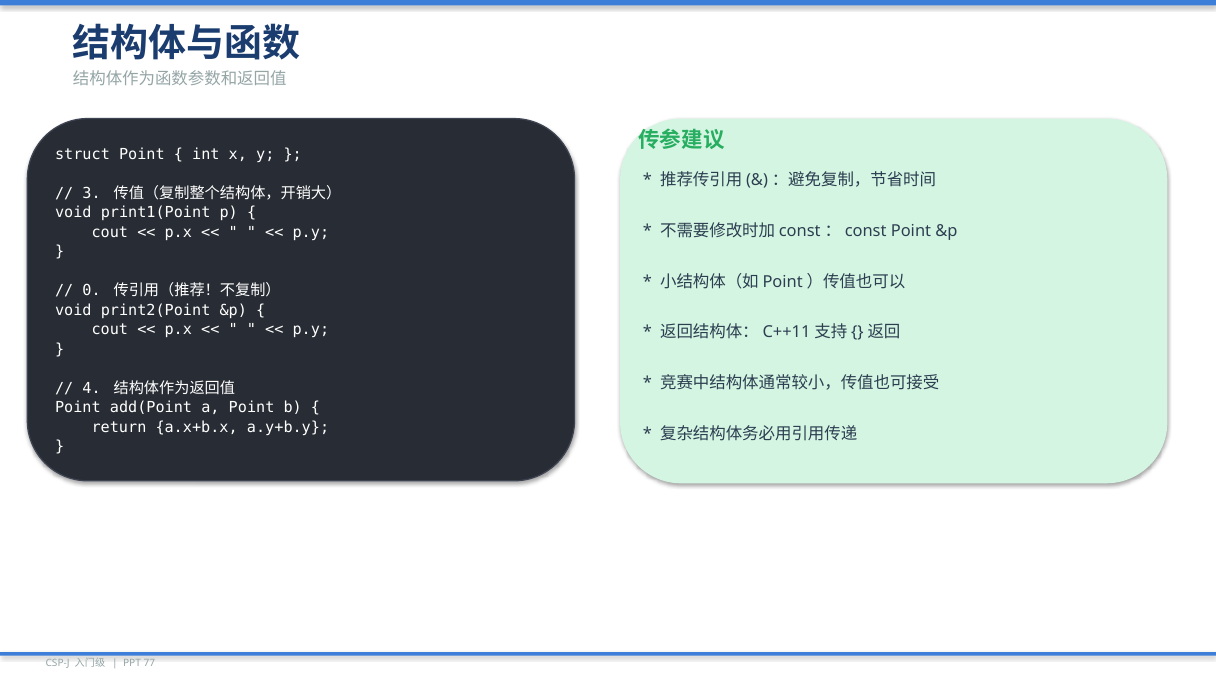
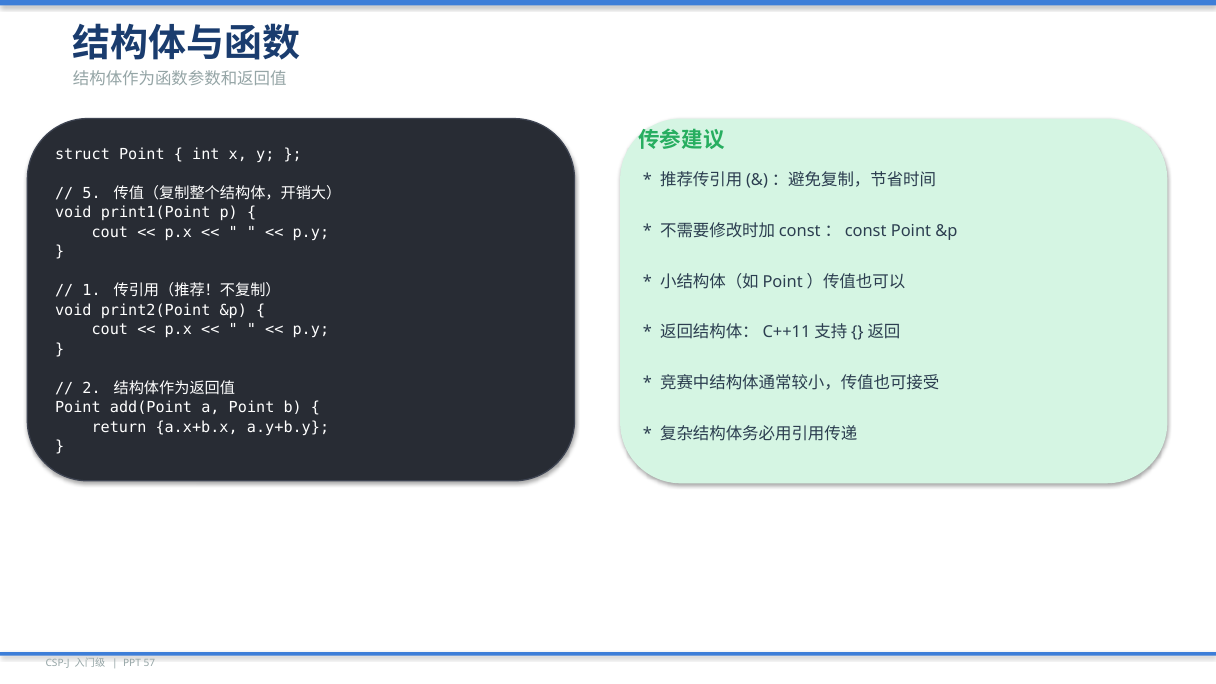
3: 3 -> 5
0: 0 -> 1
4: 4 -> 2
77: 77 -> 57
